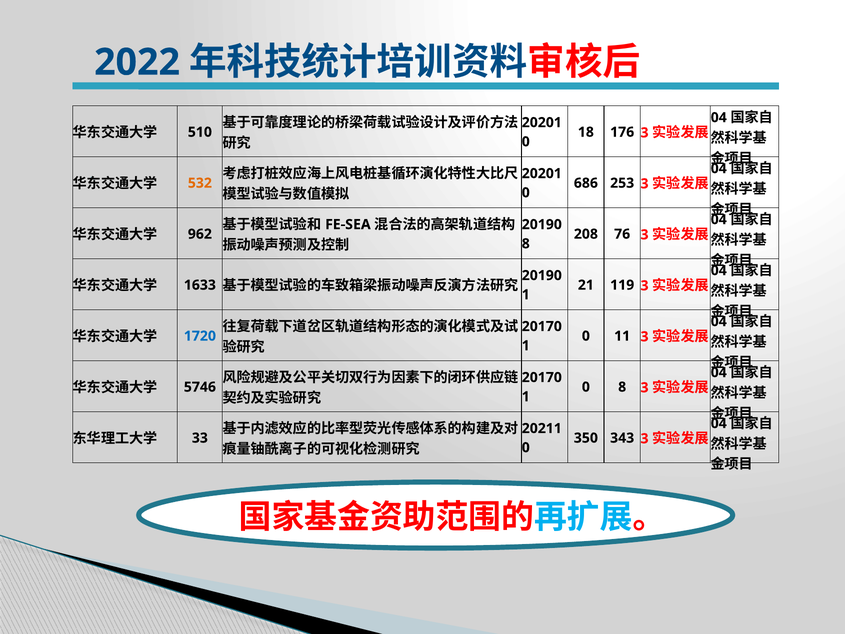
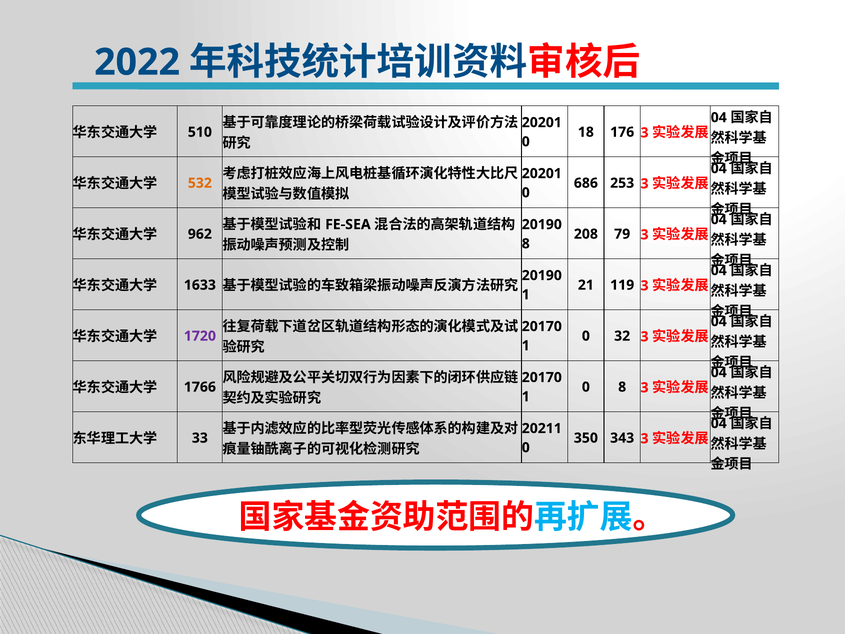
76: 76 -> 79
1720 colour: blue -> purple
11: 11 -> 32
5746: 5746 -> 1766
